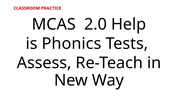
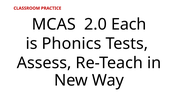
Help: Help -> Each
